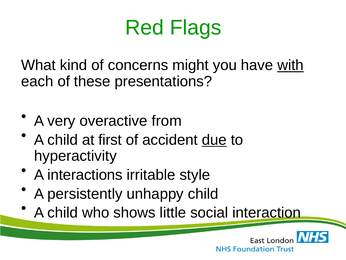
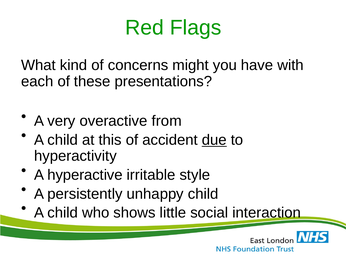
with underline: present -> none
first: first -> this
interactions: interactions -> hyperactive
